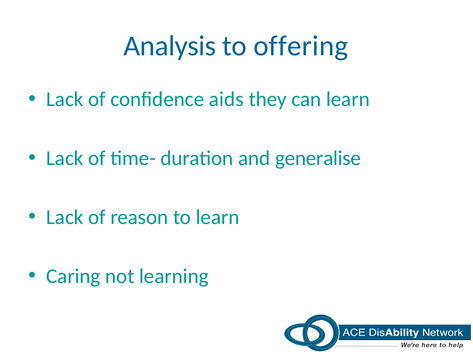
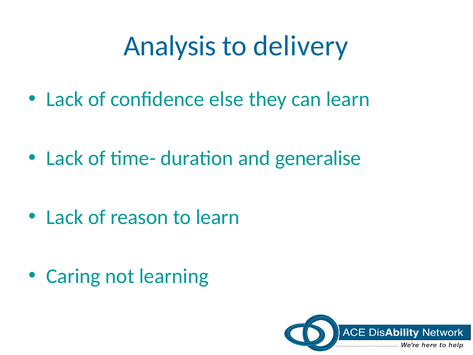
offering: offering -> delivery
aids: aids -> else
